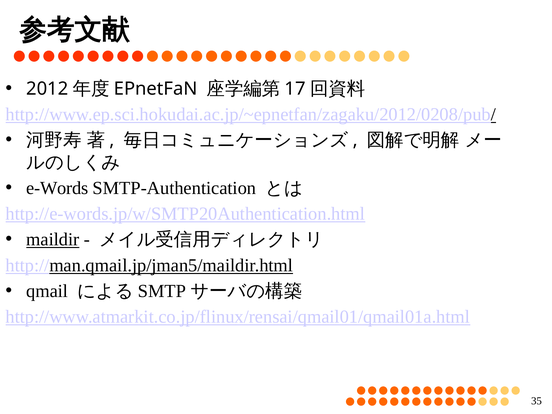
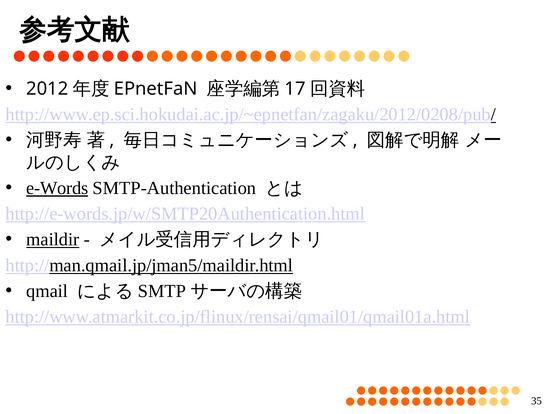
e-Words underline: none -> present
